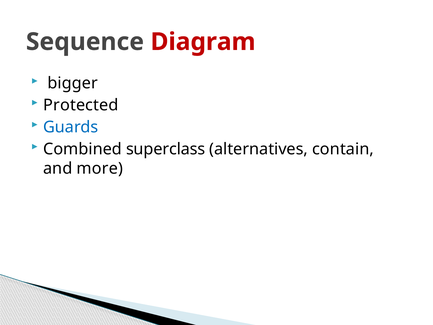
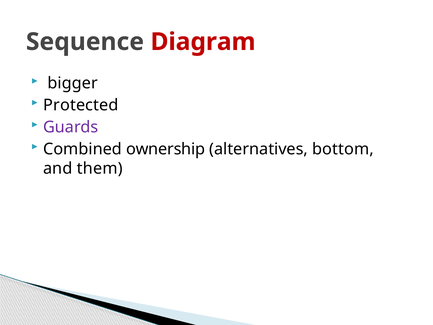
Guards colour: blue -> purple
superclass: superclass -> ownership
contain: contain -> bottom
more: more -> them
